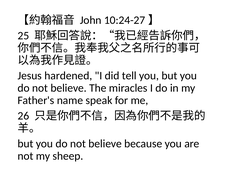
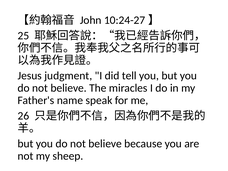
hardened: hardened -> judgment
